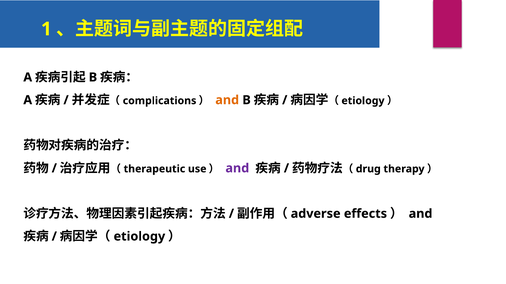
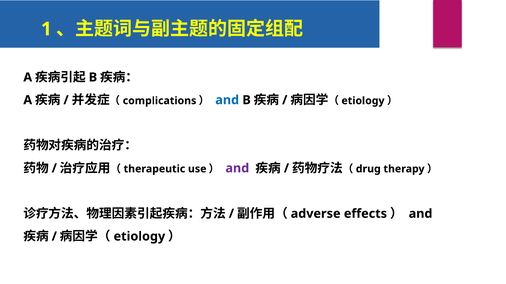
and at (227, 100) colour: orange -> blue
